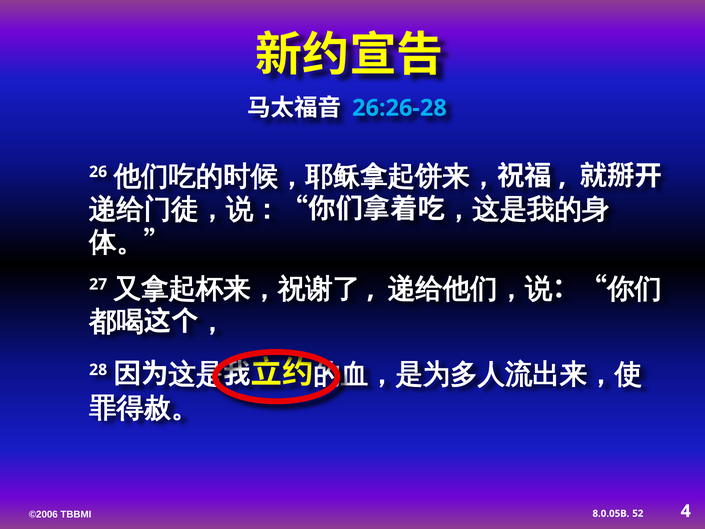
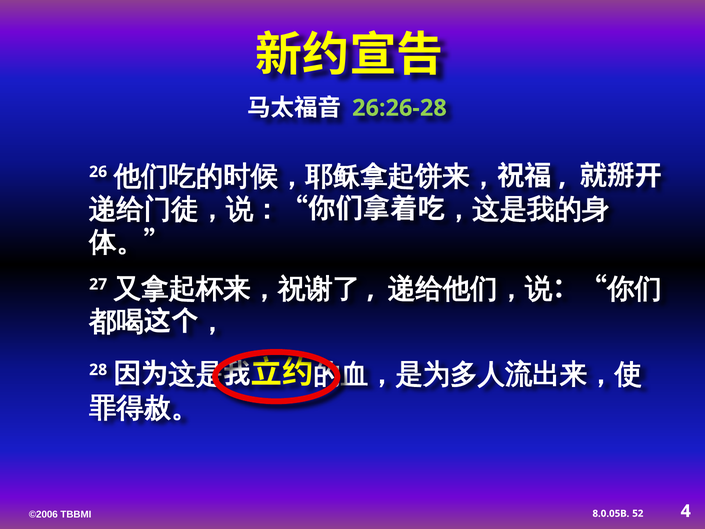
26:26-28 colour: light blue -> light green
